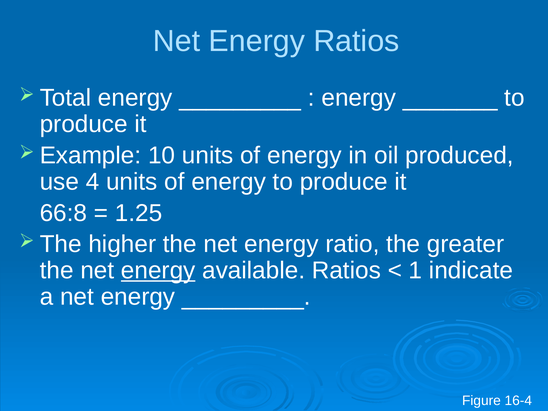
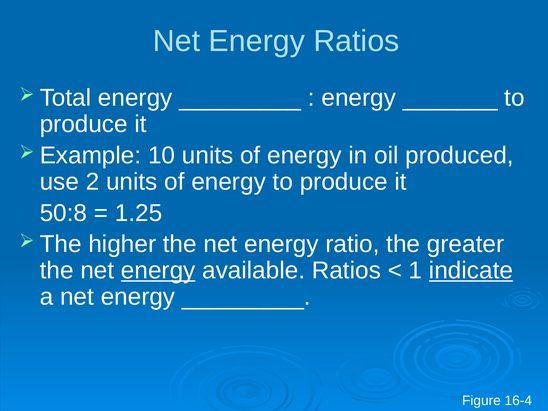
4: 4 -> 2
66:8: 66:8 -> 50:8
indicate underline: none -> present
